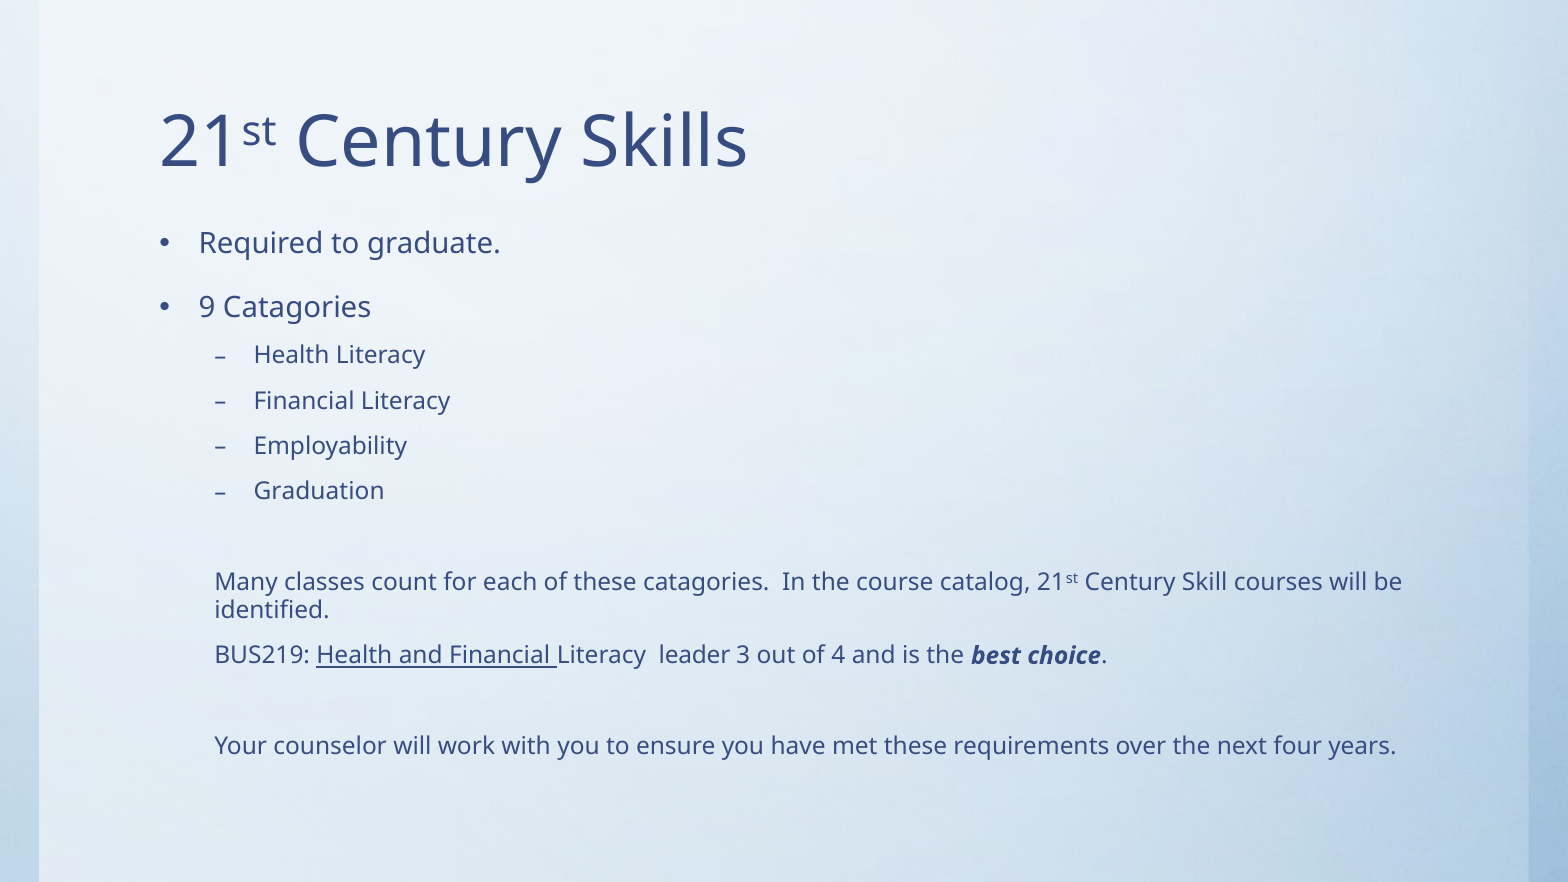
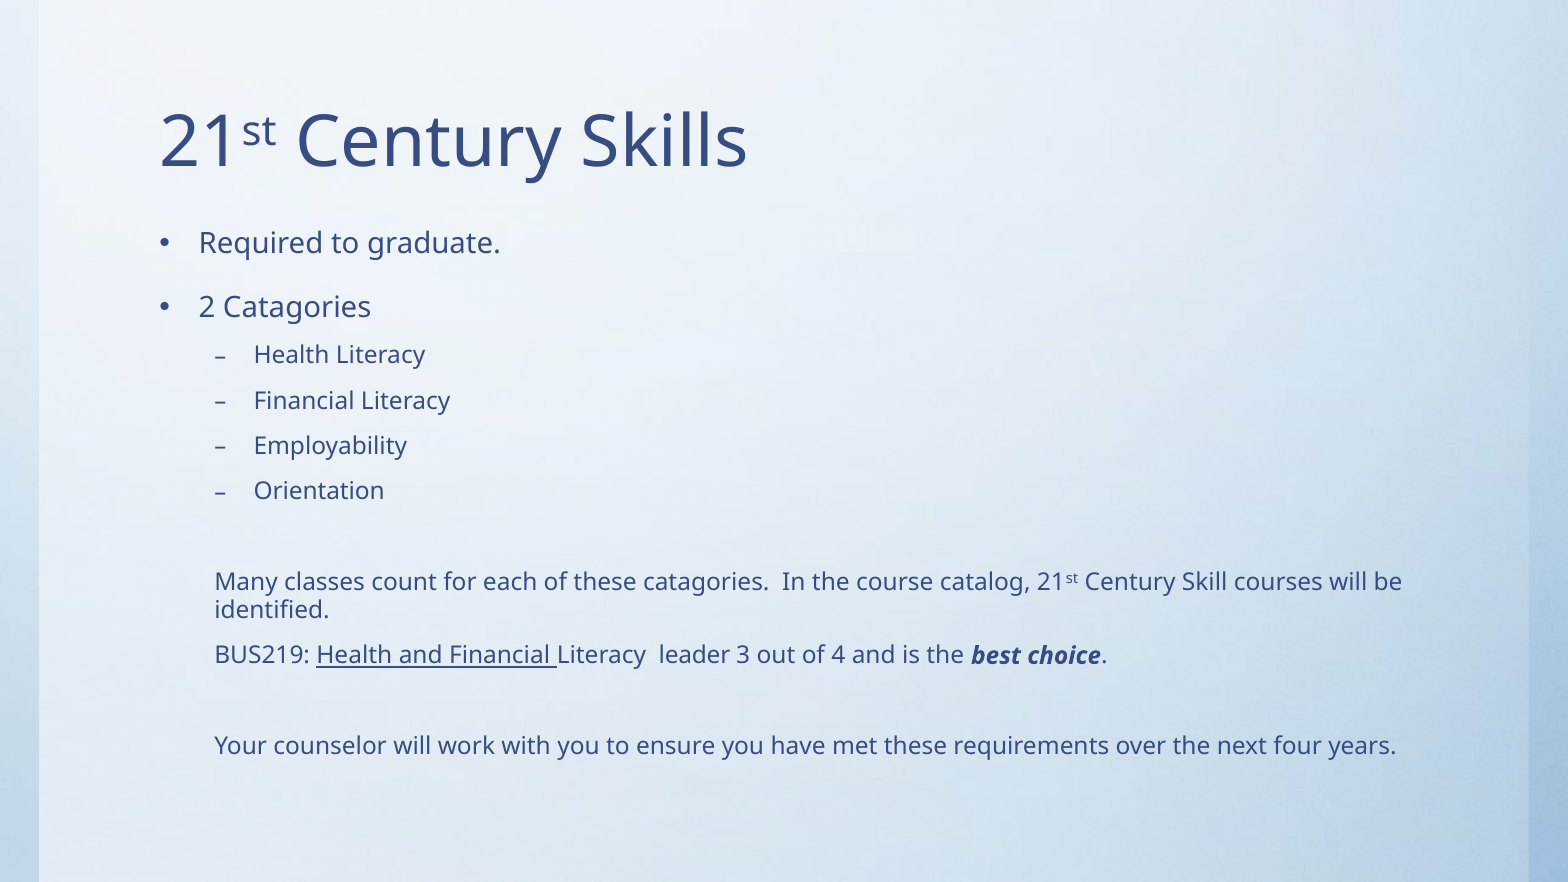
9: 9 -> 2
Graduation: Graduation -> Orientation
